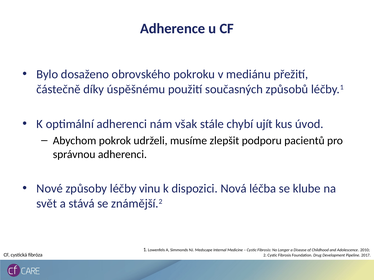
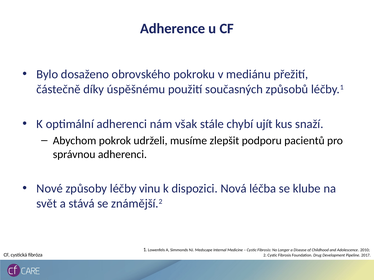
úvod: úvod -> snaží
